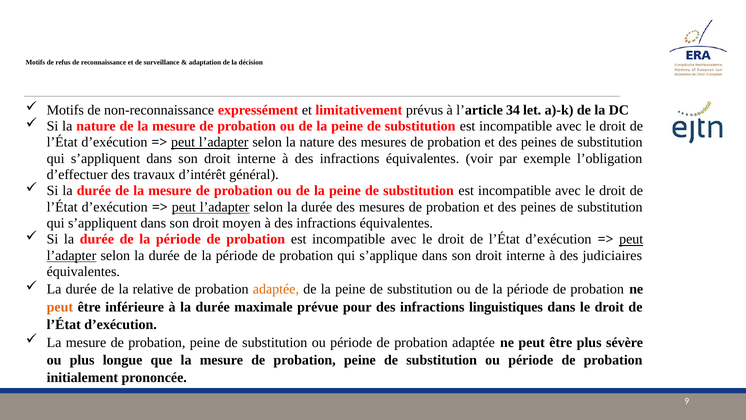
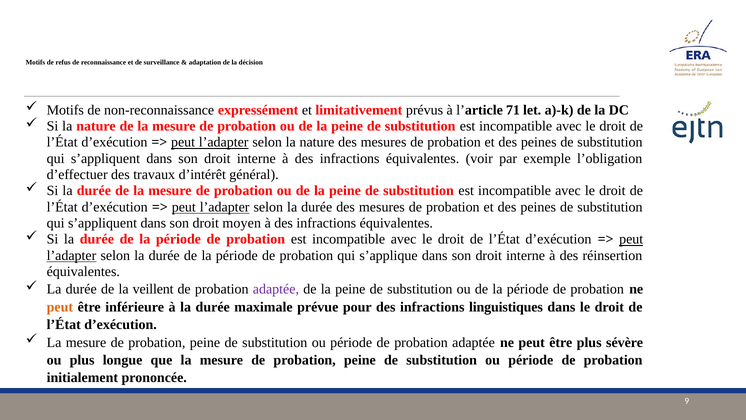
34: 34 -> 71
judiciaires: judiciaires -> réinsertion
relative: relative -> veillent
adaptée at (276, 289) colour: orange -> purple
